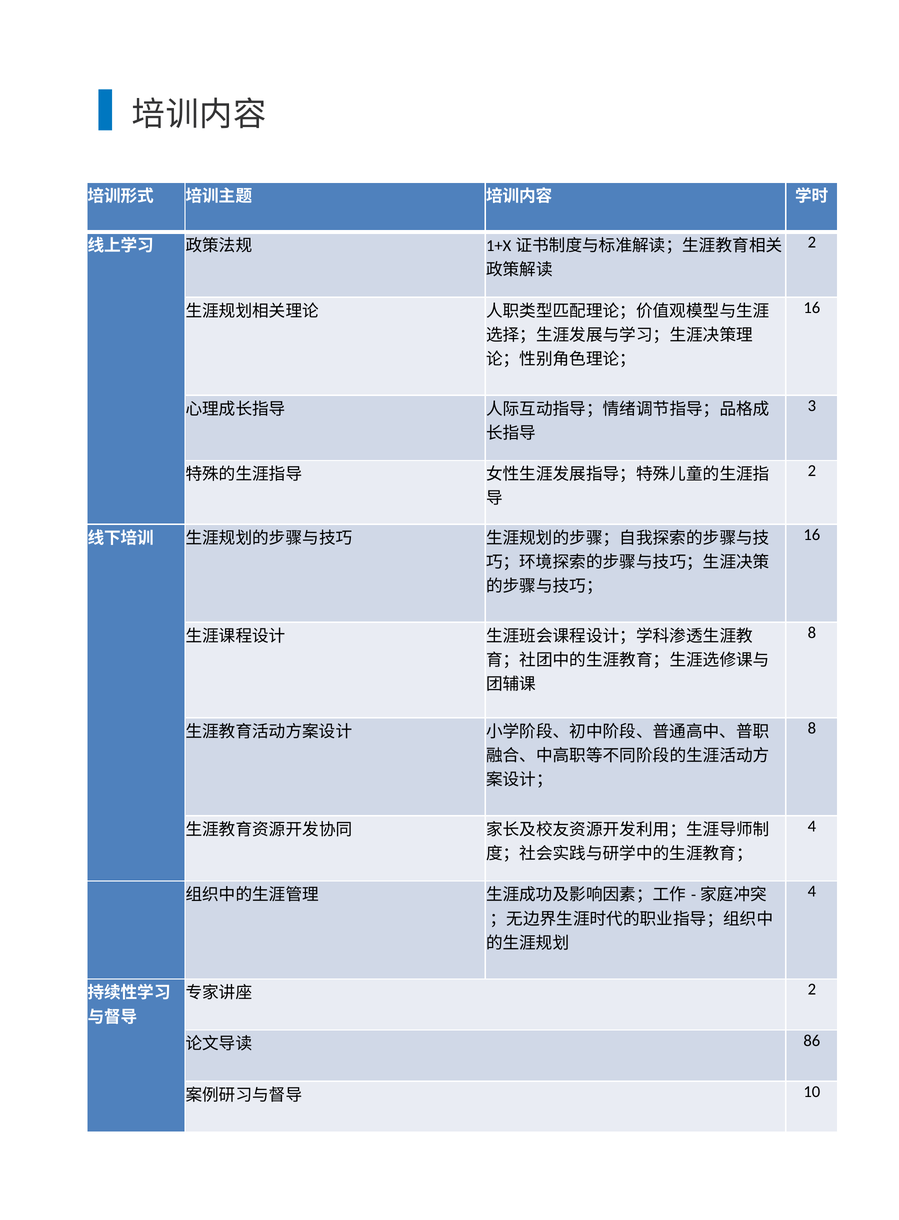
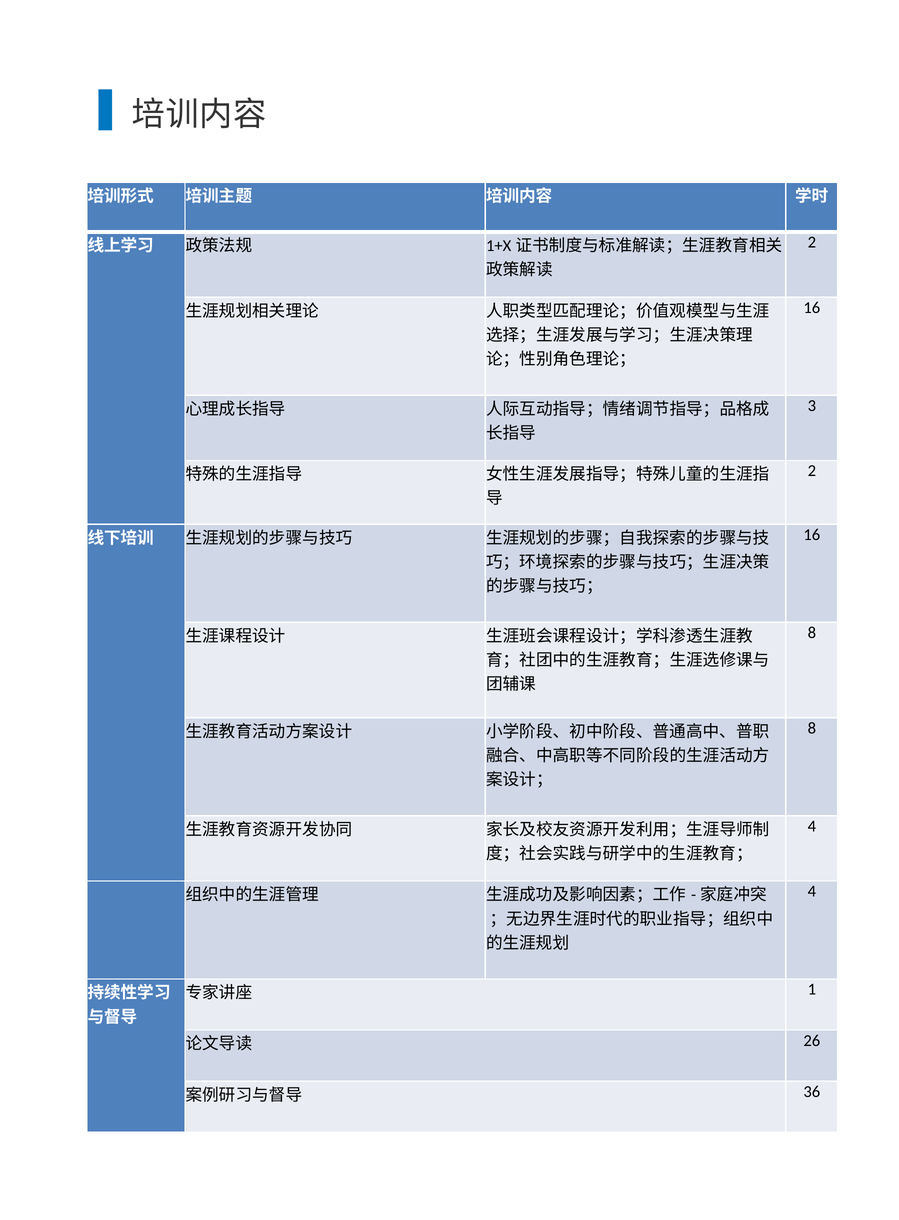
2 at (812, 990): 2 -> 1
86: 86 -> 26
10: 10 -> 36
